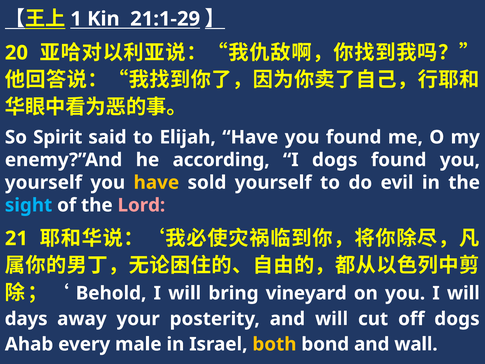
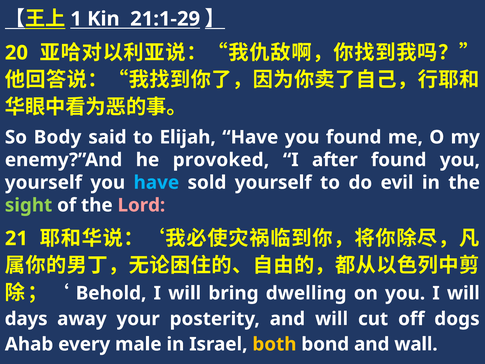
Spirit: Spirit -> Body
according: according -> provoked
I dogs: dogs -> after
have at (156, 182) colour: yellow -> light blue
sight colour: light blue -> light green
vineyard: vineyard -> dwelling
